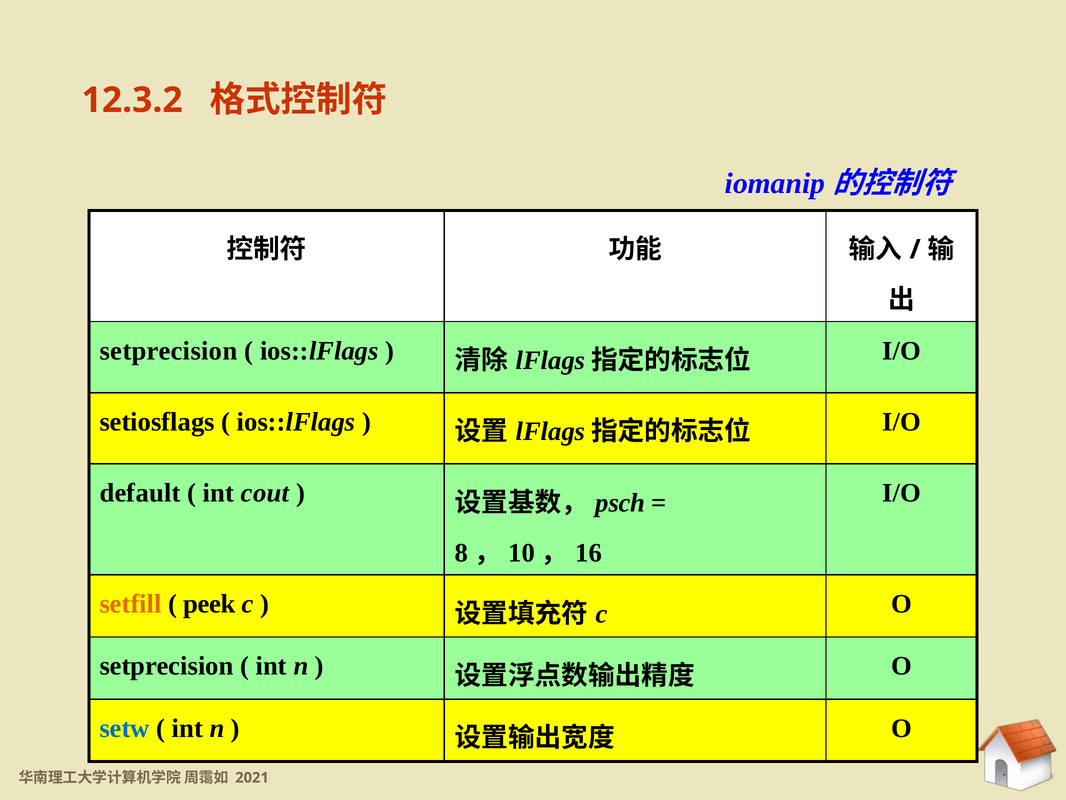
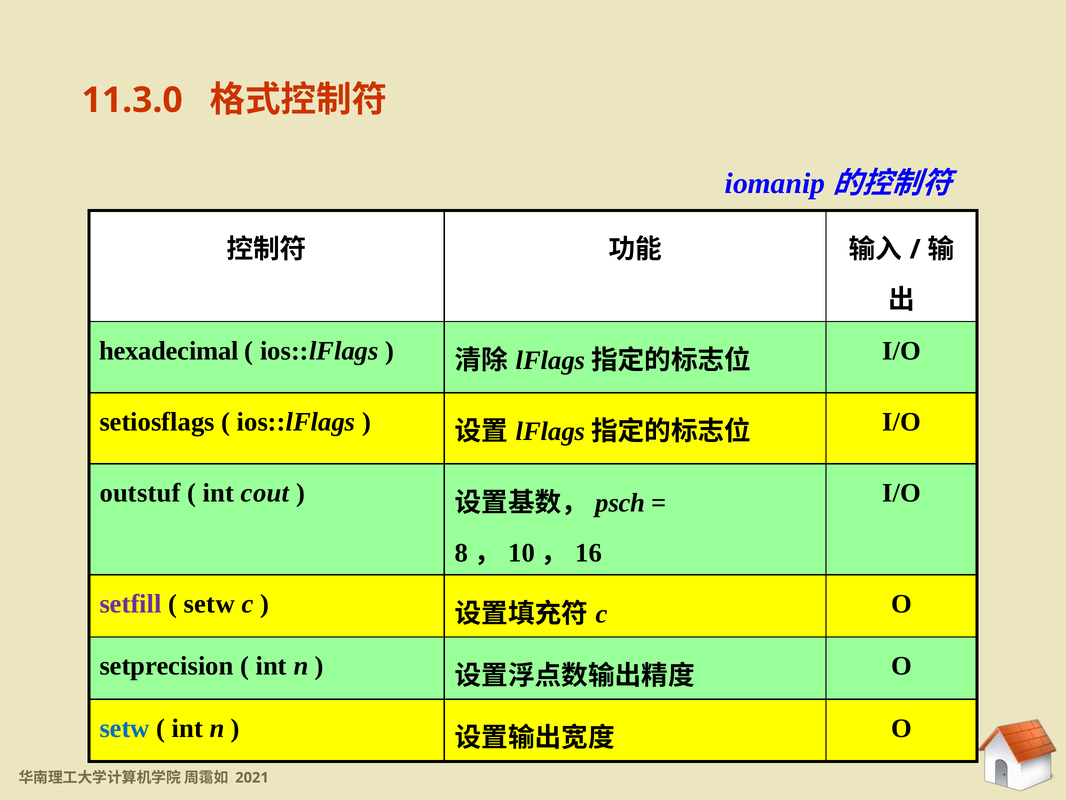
12.3.2: 12.3.2 -> 11.3.0
setprecision at (169, 350): setprecision -> hexadecimal
default: default -> outstuf
setfill colour: orange -> purple
peek at (210, 604): peek -> setw
